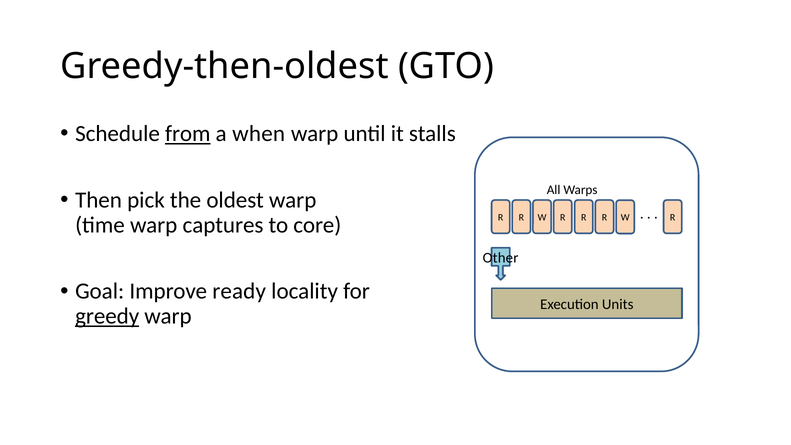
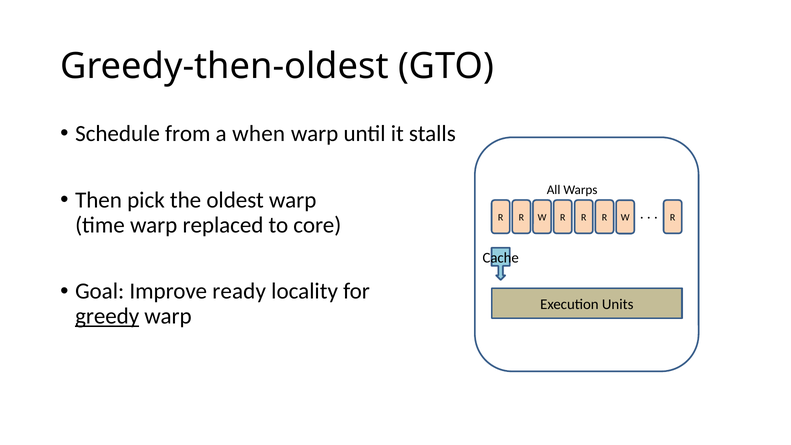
from underline: present -> none
captures: captures -> replaced
Other: Other -> Cache
